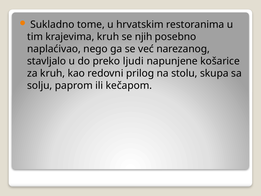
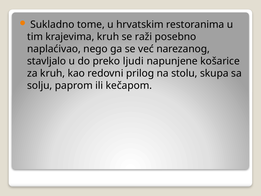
njih: njih -> raži
